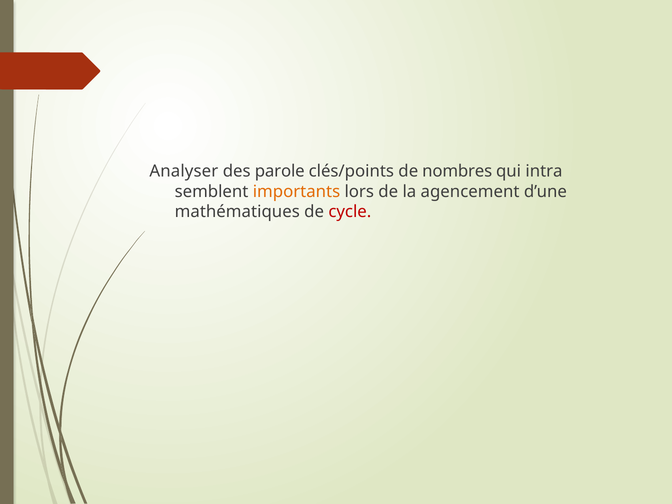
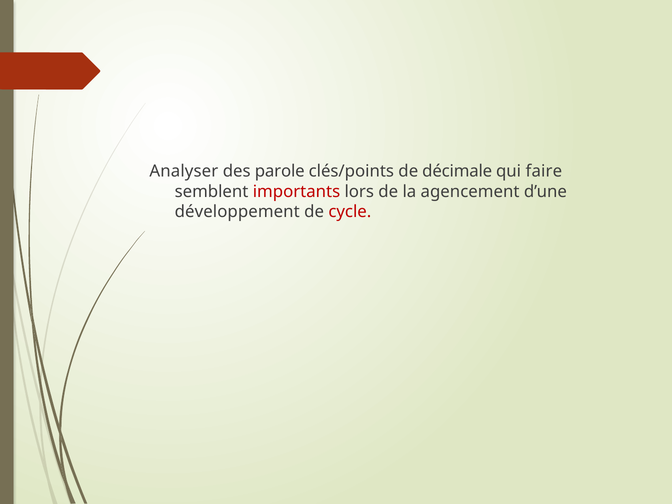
nombres: nombres -> décimale
intra: intra -> faire
importants colour: orange -> red
mathématiques: mathématiques -> développement
